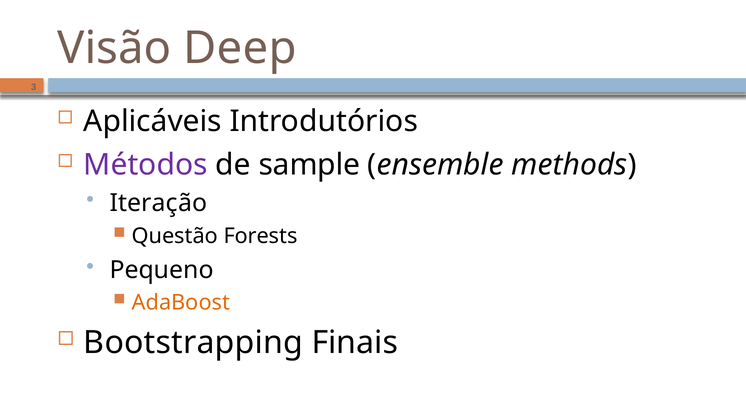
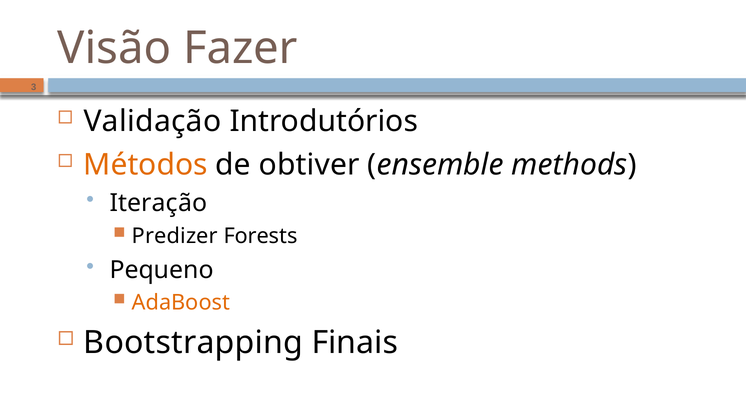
Deep: Deep -> Fazer
Aplicáveis: Aplicáveis -> Validação
Métodos colour: purple -> orange
sample: sample -> obtiver
Questão: Questão -> Predizer
